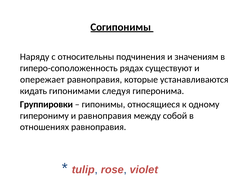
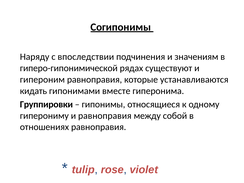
относительны: относительны -> впоследствии
гиперо-соположенность: гиперо-соположенность -> гиперо-гипонимической
опережает: опережает -> гипероним
следуя: следуя -> вместе
